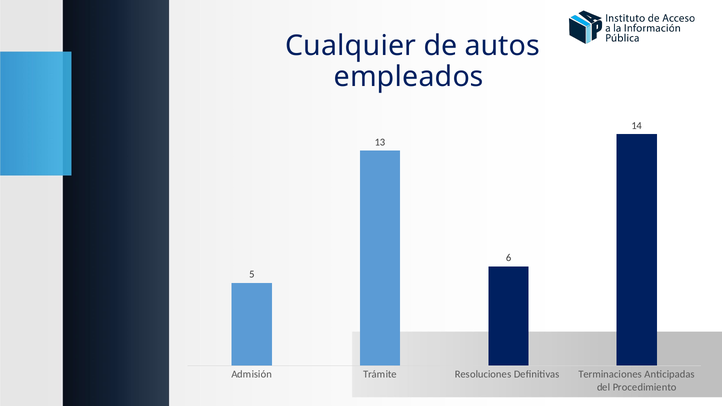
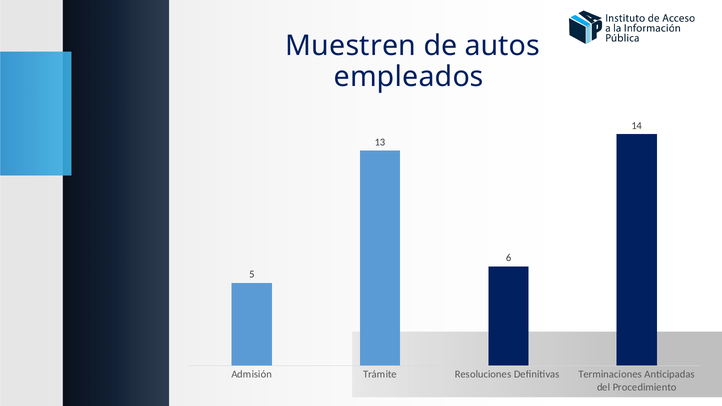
Cualquier: Cualquier -> Muestren
